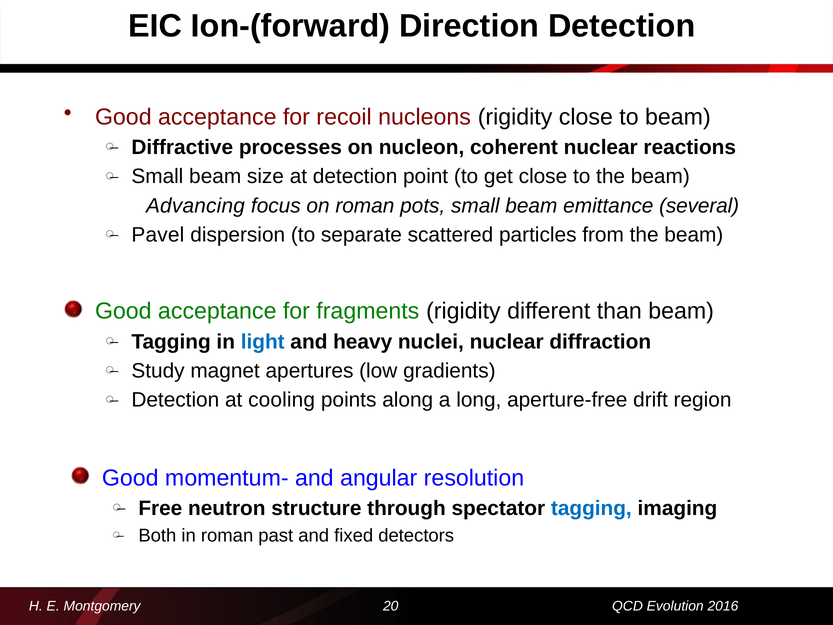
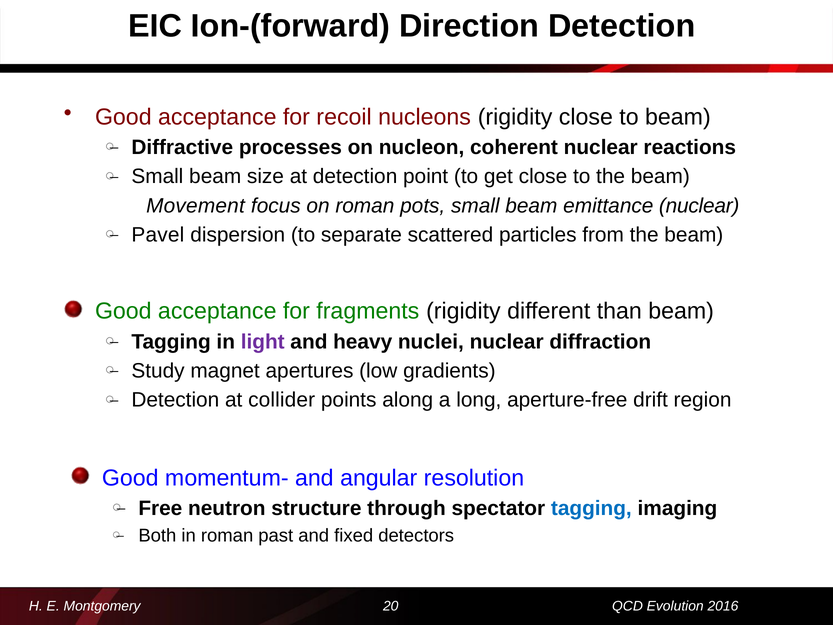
Advancing: Advancing -> Movement
emittance several: several -> nuclear
light colour: blue -> purple
cooling: cooling -> collider
